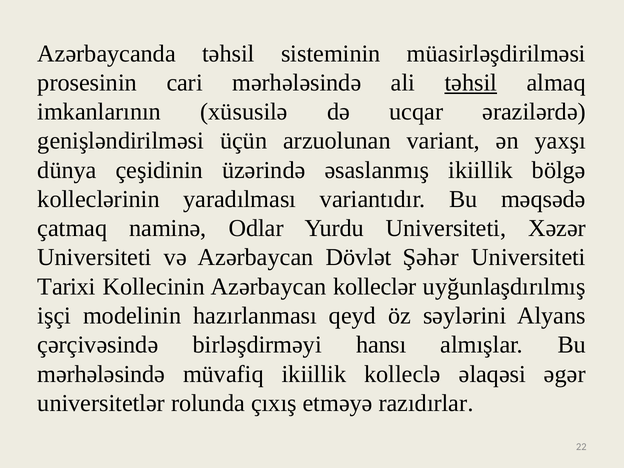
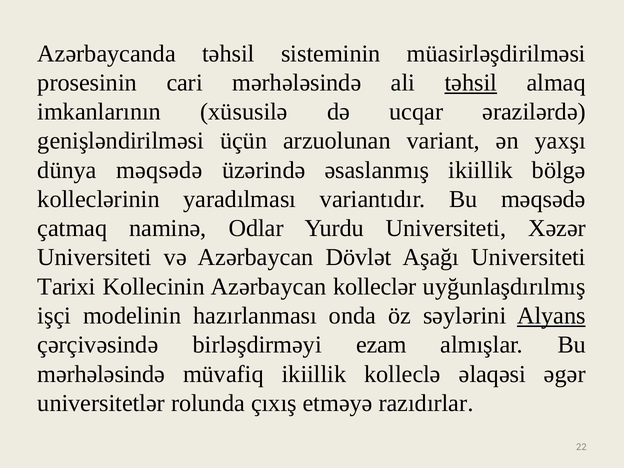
dünya çeşidinin: çeşidinin -> məqsədə
Şəhər: Şəhər -> Aşağı
qeyd: qeyd -> onda
Alyans underline: none -> present
hansı: hansı -> ezam
